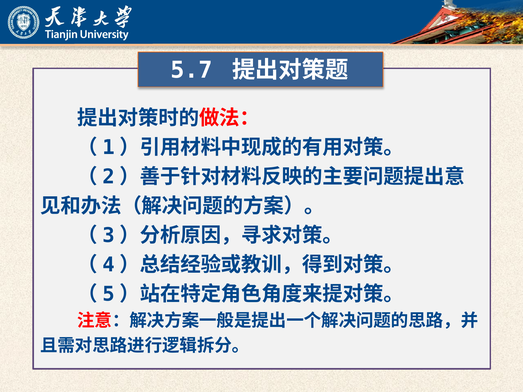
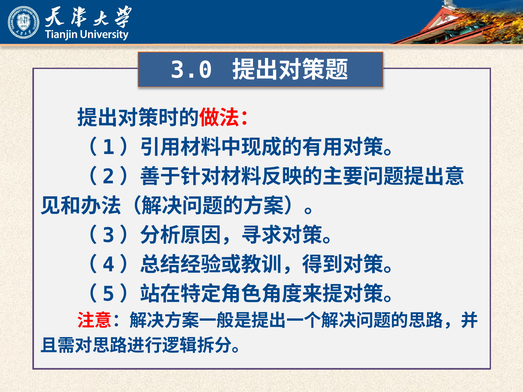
5.7: 5.7 -> 3.0
